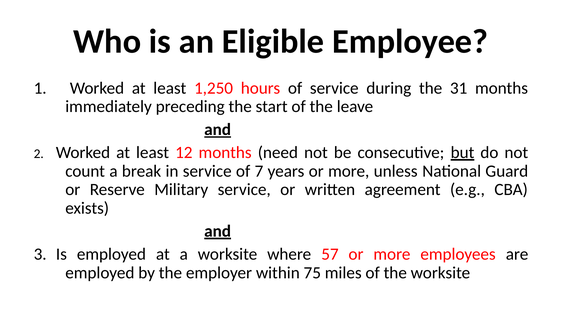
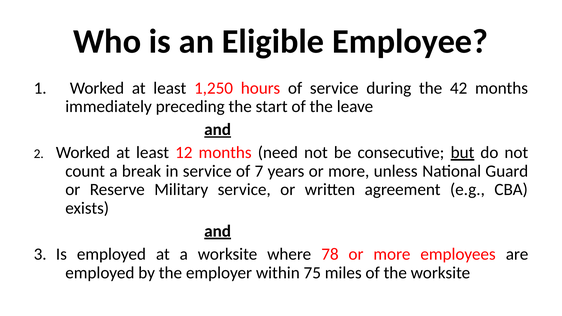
31: 31 -> 42
57: 57 -> 78
